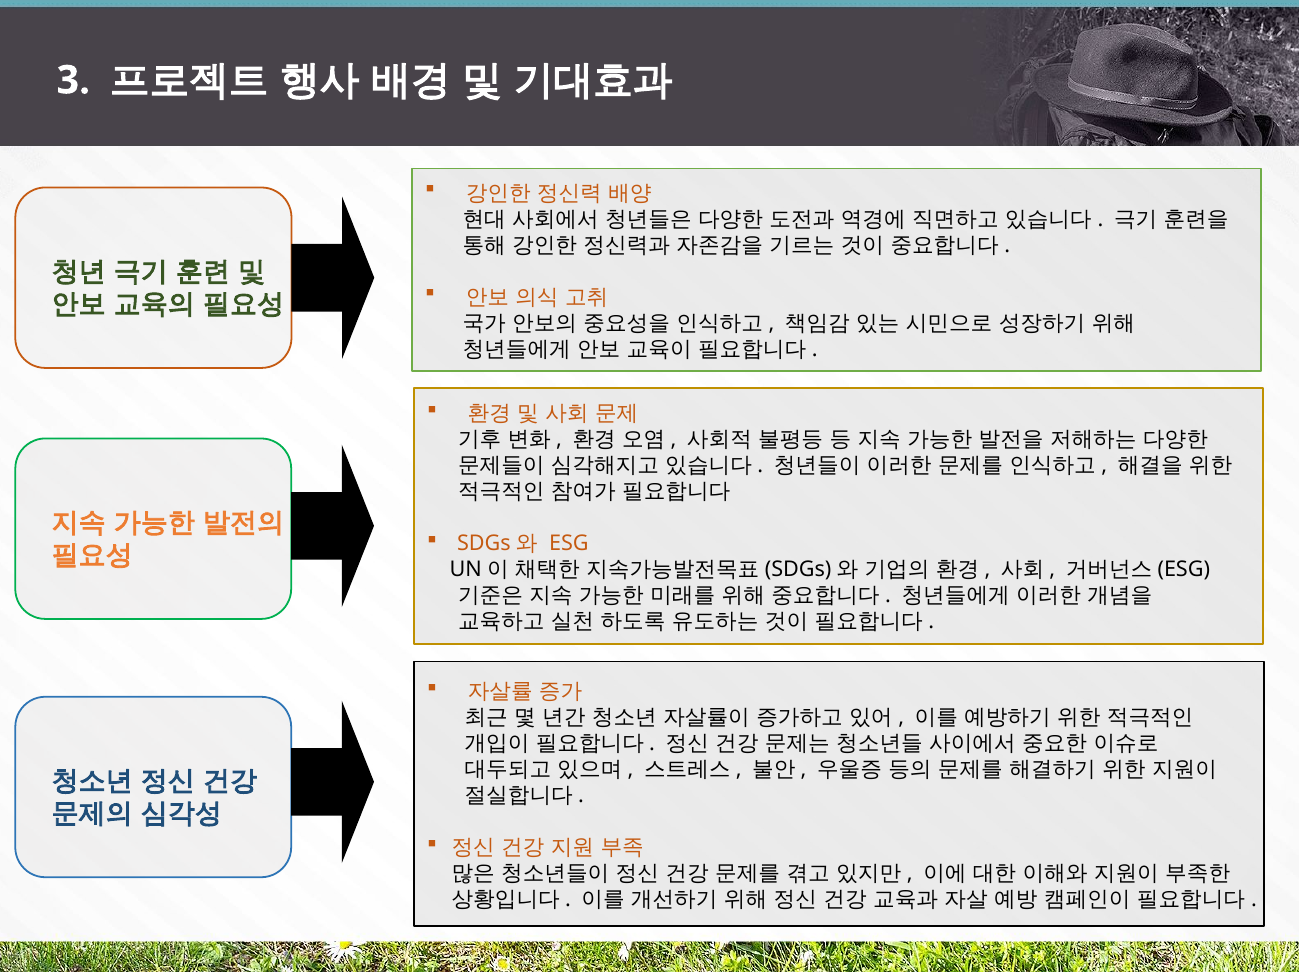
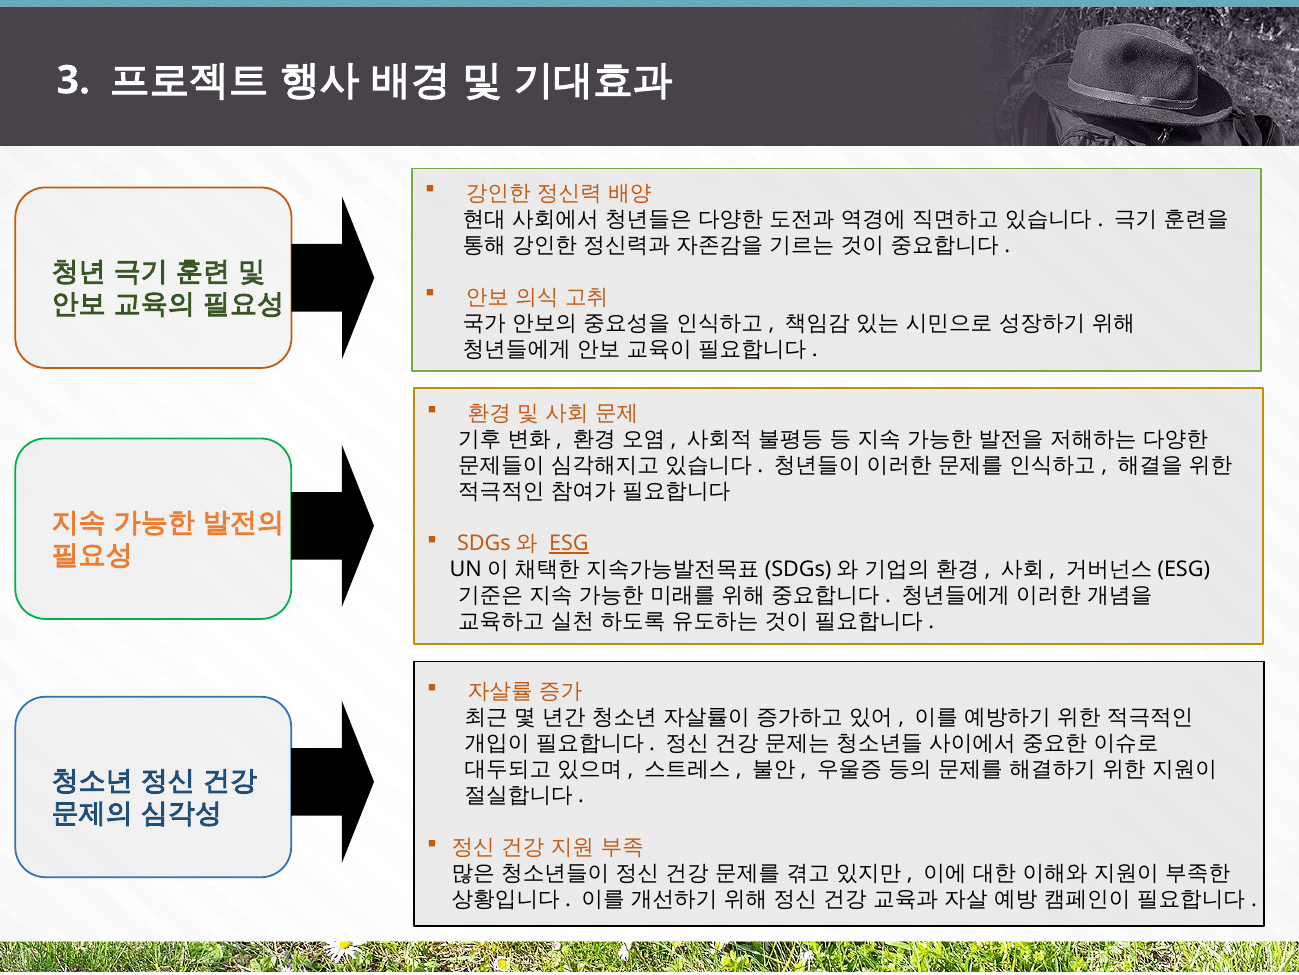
ESG underline: none -> present
